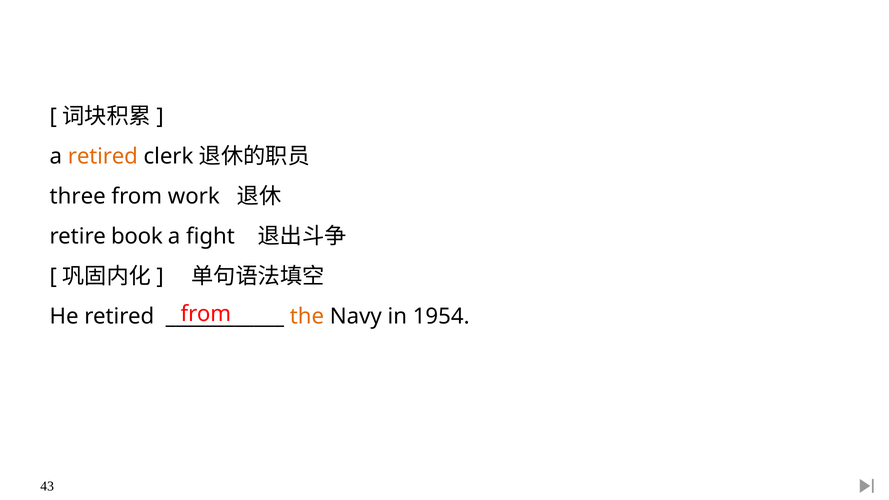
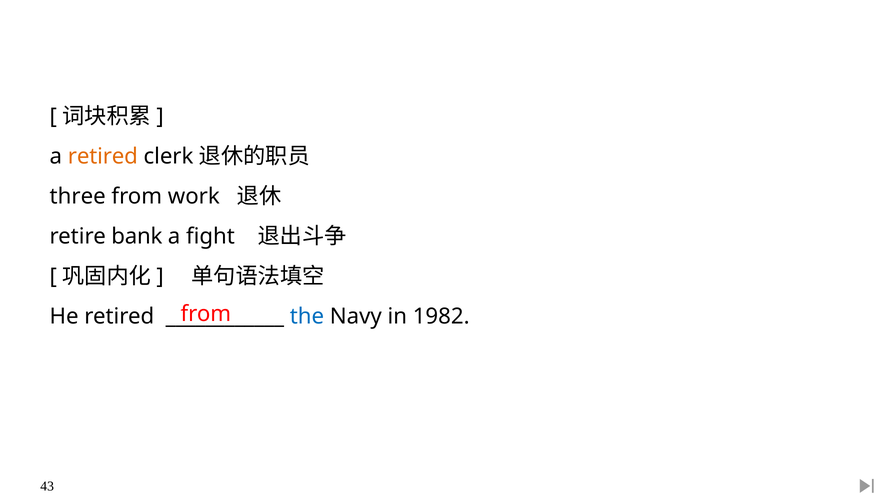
book: book -> bank
the colour: orange -> blue
1954: 1954 -> 1982
